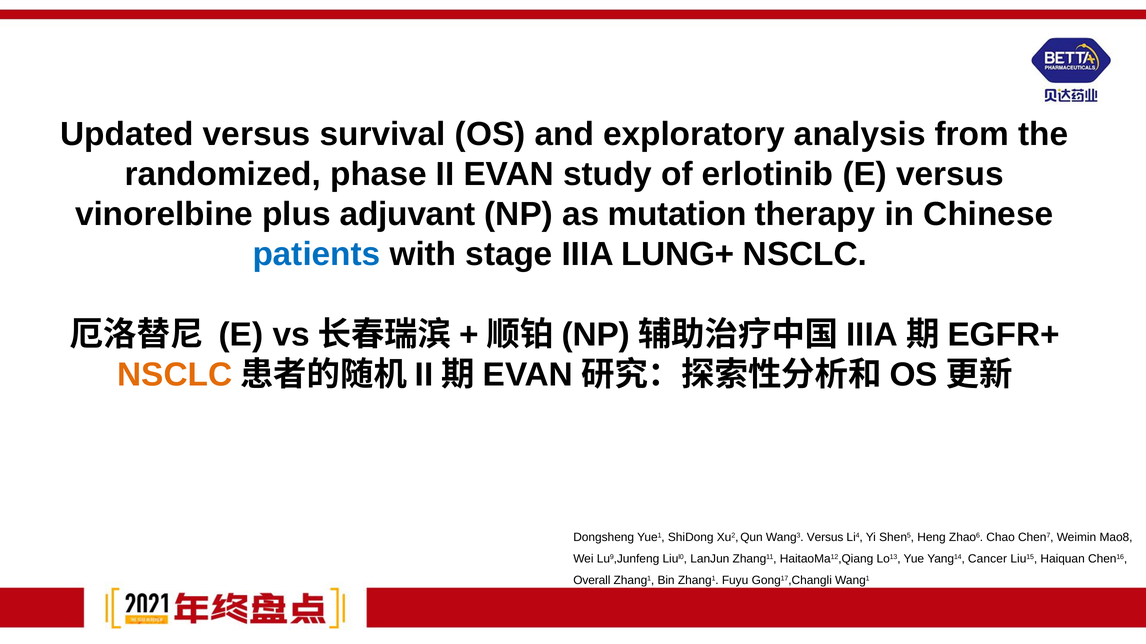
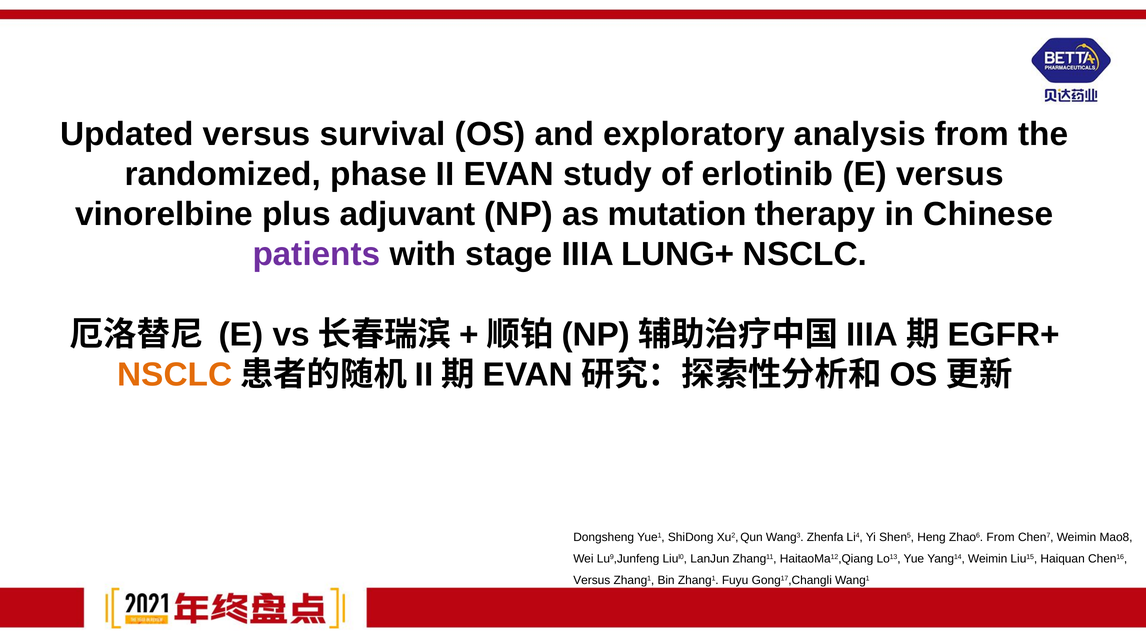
patients colour: blue -> purple
Wang3 Versus: Versus -> Zhenfa
Zhao6 Chao: Chao -> From
Yang14 Cancer: Cancer -> Weimin
Overall at (592, 581): Overall -> Versus
